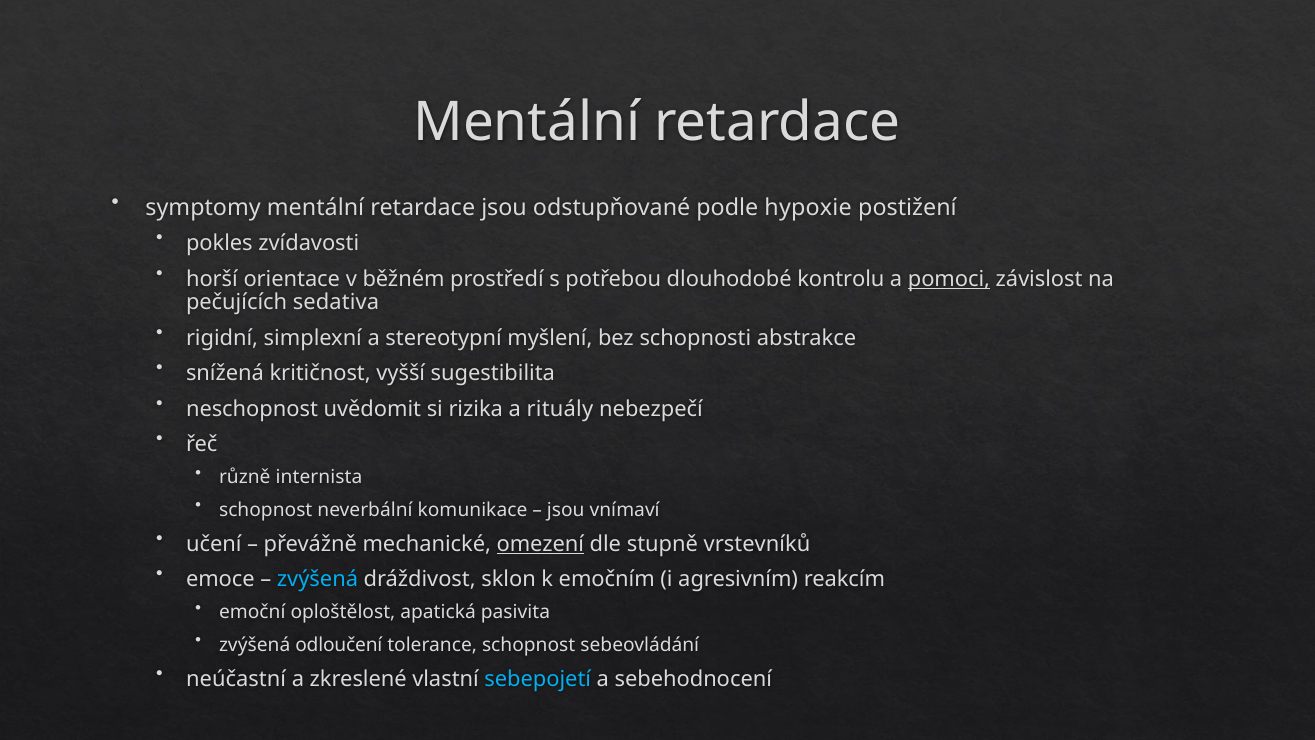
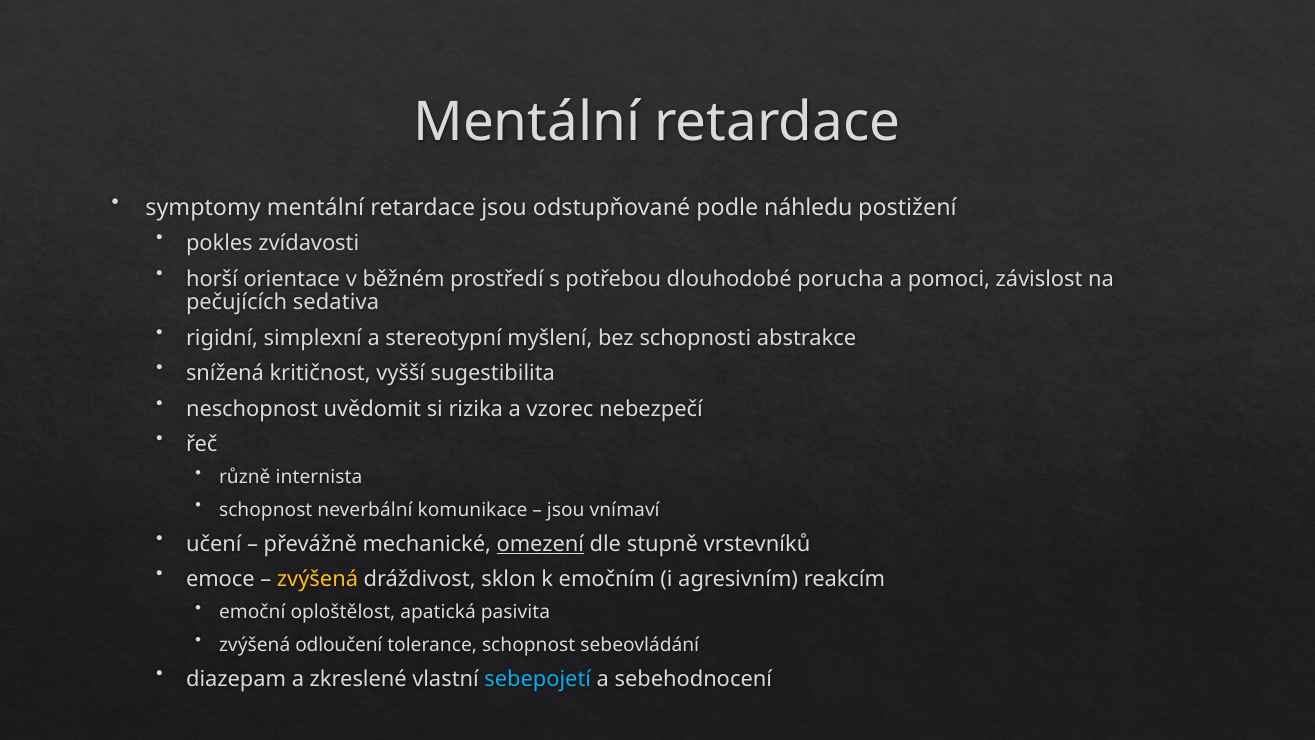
hypoxie: hypoxie -> náhledu
kontrolu: kontrolu -> porucha
pomoci underline: present -> none
rituály: rituály -> vzorec
zvýšená at (318, 579) colour: light blue -> yellow
neúčastní: neúčastní -> diazepam
